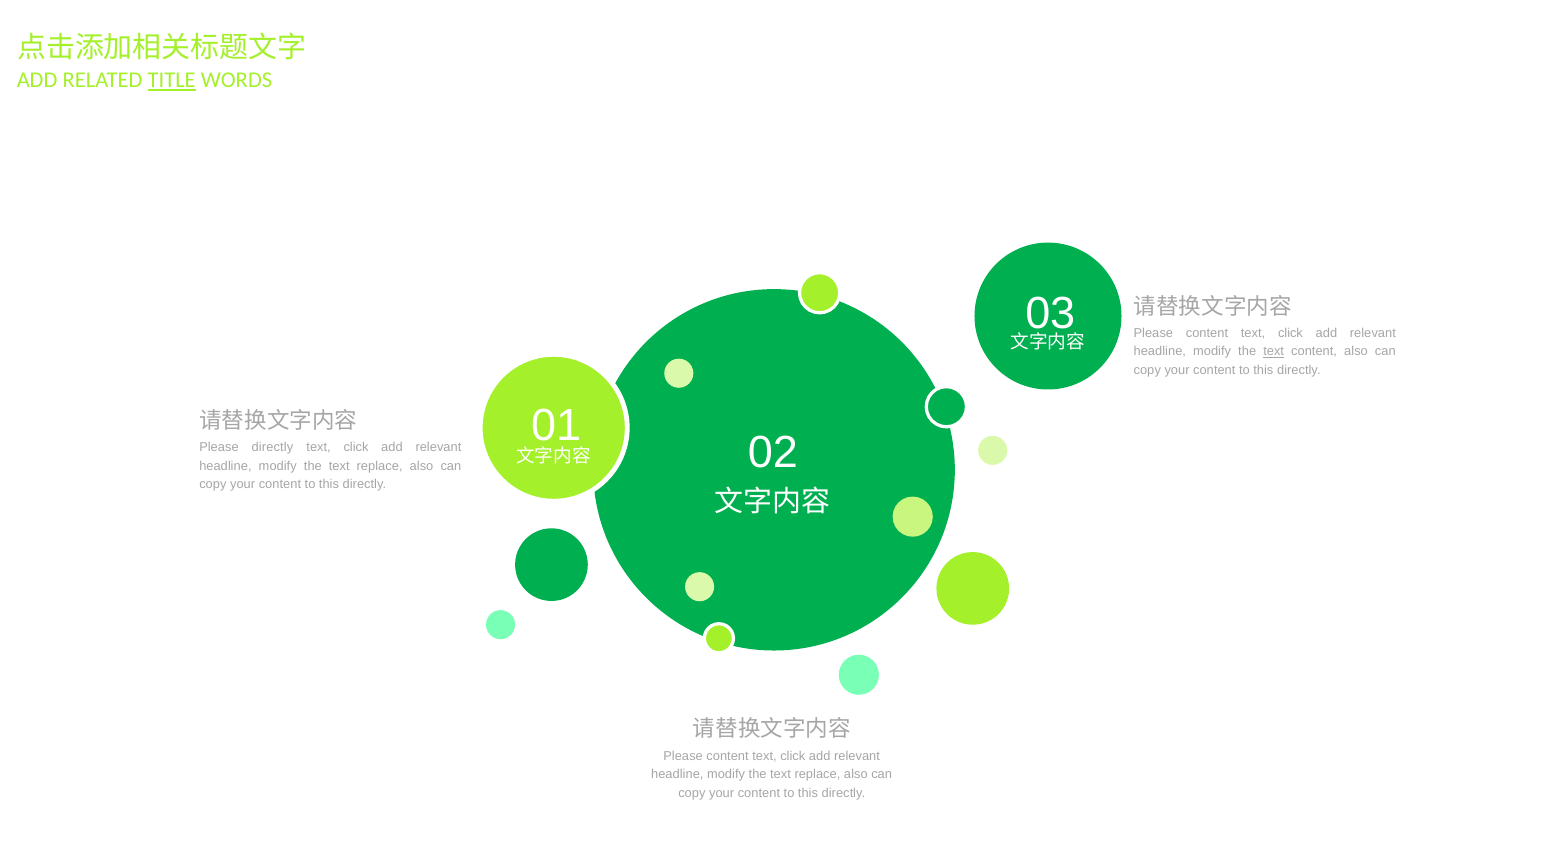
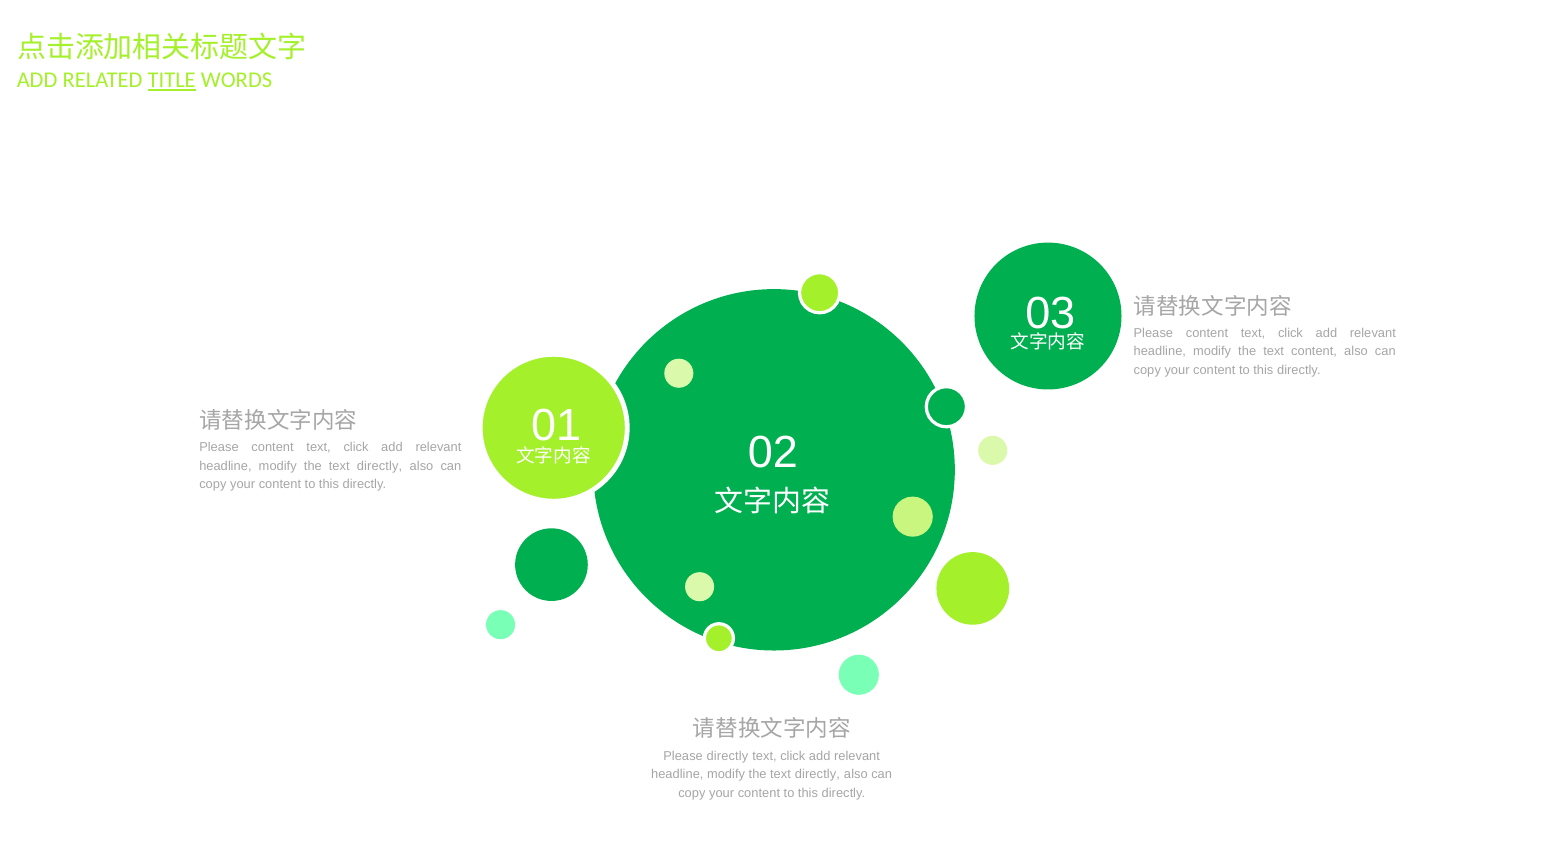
text at (1274, 352) underline: present -> none
directly at (272, 448): directly -> content
replace at (380, 466): replace -> directly
content at (728, 756): content -> directly
replace at (817, 775): replace -> directly
